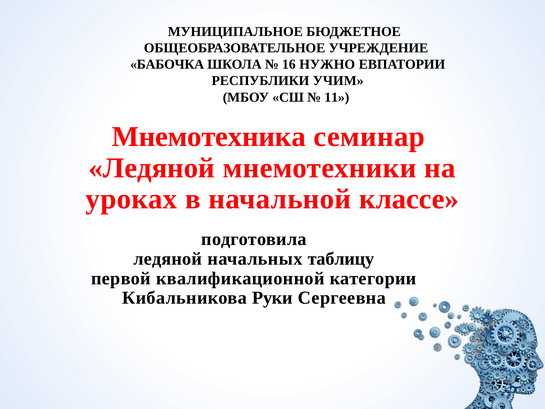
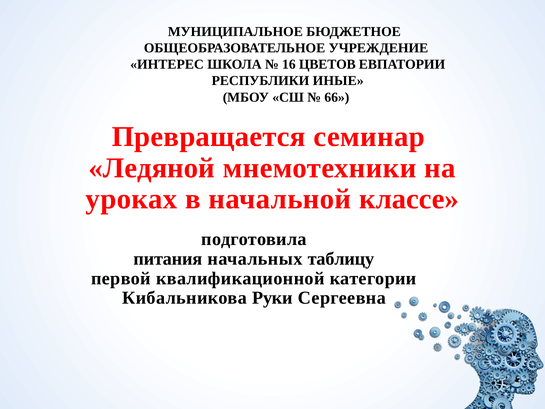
БАБОЧКА: БАБОЧКА -> ИНТЕРЕС
НУЖНО: НУЖНО -> ЦВЕТОВ
УЧИМ: УЧИМ -> ИНЫЕ
11: 11 -> 66
Мнемотехника: Мнемотехника -> Превращается
ледяной at (168, 259): ледяной -> питания
